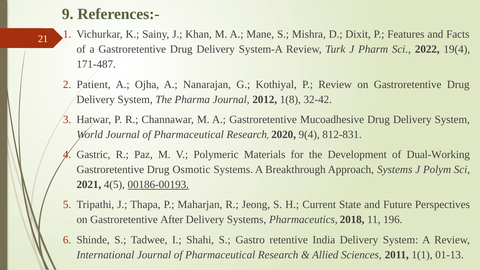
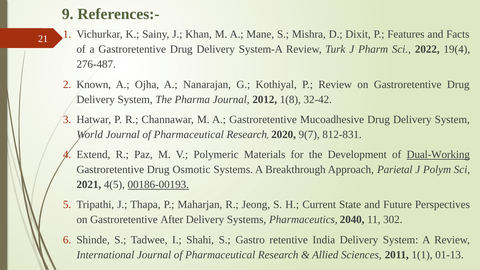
171-487: 171-487 -> 276-487
Patient: Patient -> Known
9(4: 9(4 -> 9(7
Gastric: Gastric -> Extend
Dual-Working underline: none -> present
Approach Systems: Systems -> Parietal
2018: 2018 -> 2040
196: 196 -> 302
